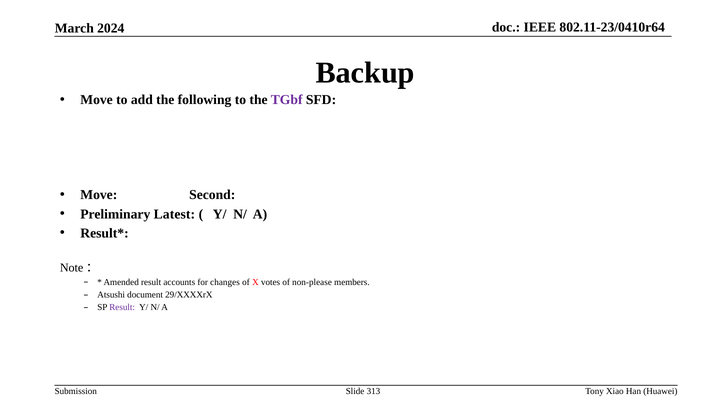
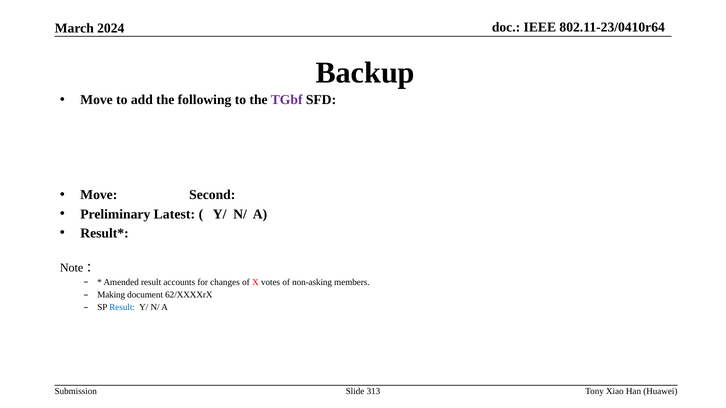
non-please: non-please -> non-asking
Atsushi: Atsushi -> Making
29/XXXXrX: 29/XXXXrX -> 62/XXXXrX
Result at (122, 308) colour: purple -> blue
